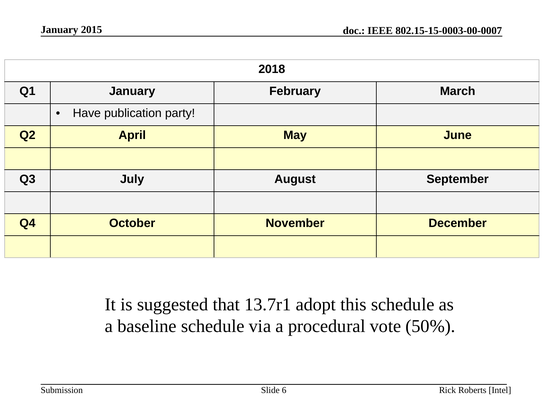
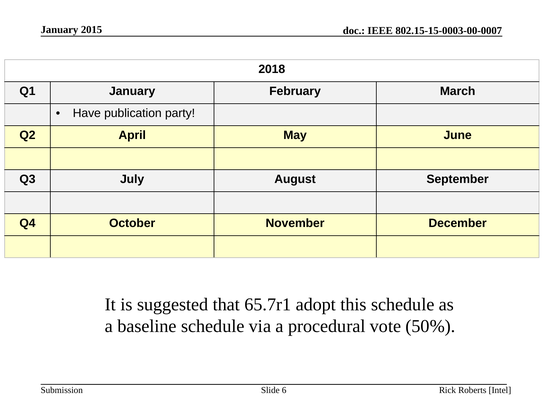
13.7r1: 13.7r1 -> 65.7r1
